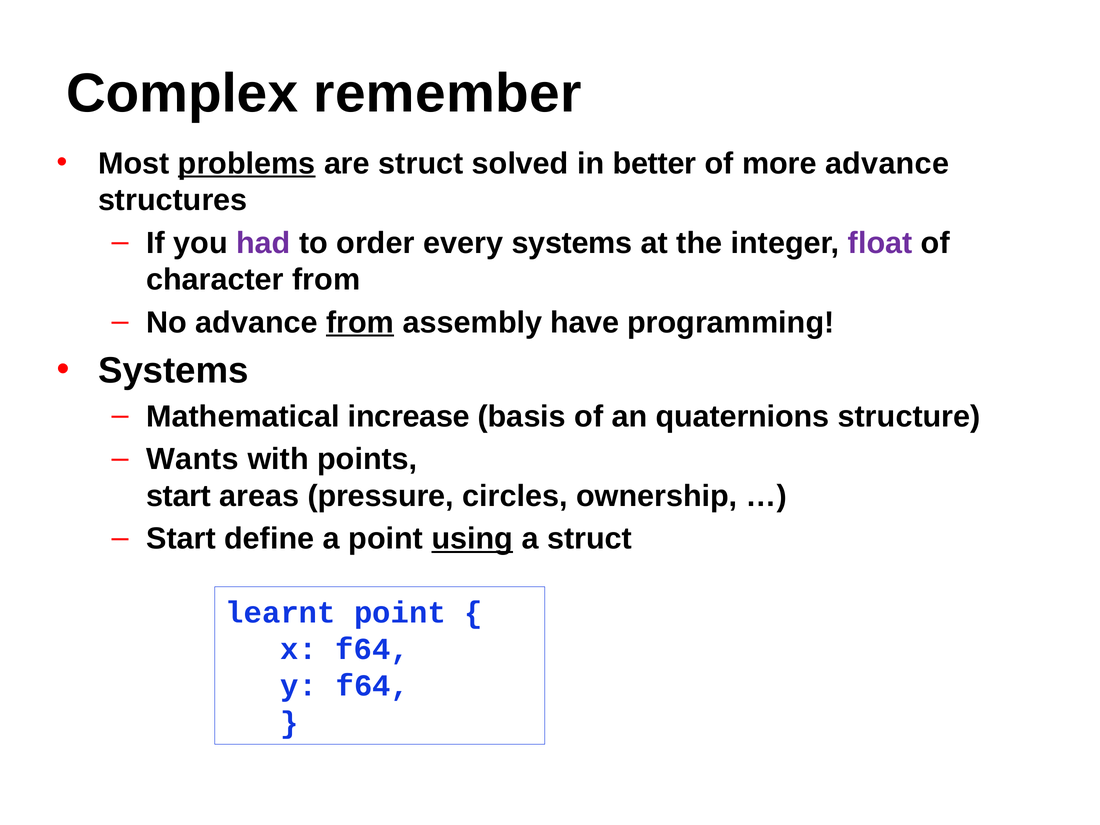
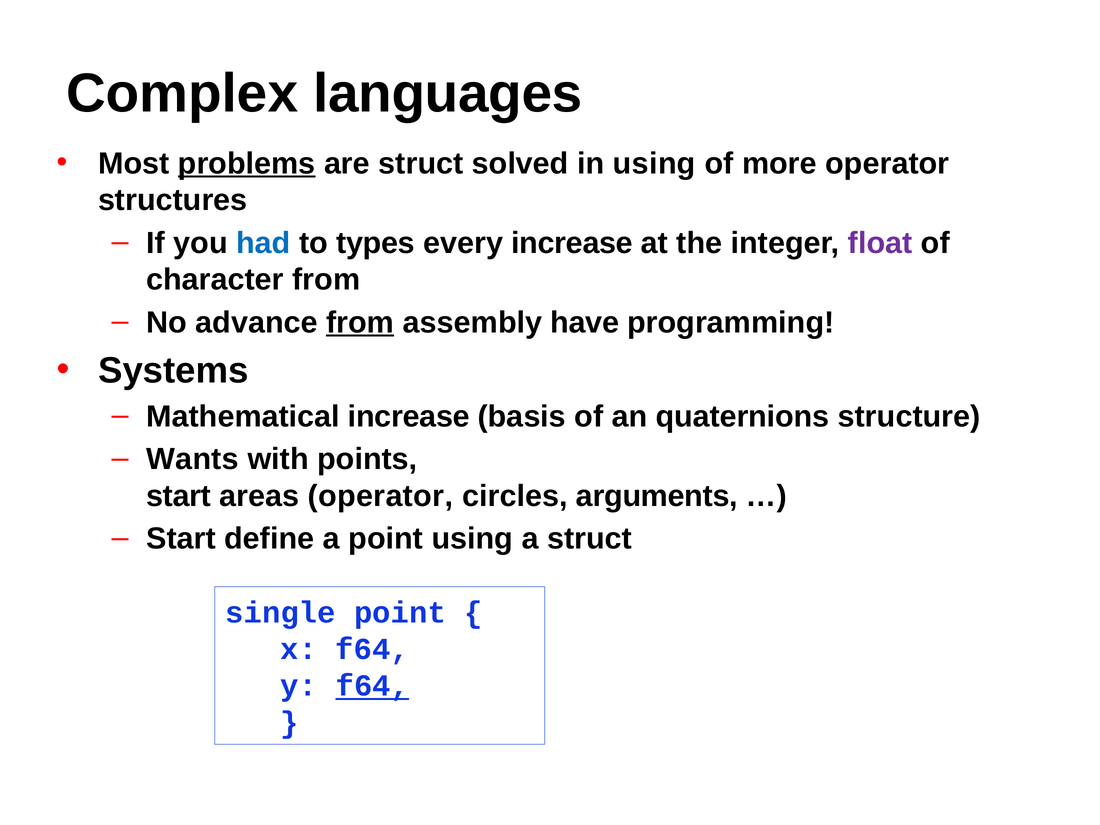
remember: remember -> languages
in better: better -> using
more advance: advance -> operator
had colour: purple -> blue
order: order -> types
every systems: systems -> increase
areas pressure: pressure -> operator
ownership: ownership -> arguments
using at (472, 539) underline: present -> none
learnt: learnt -> single
f64 at (372, 686) underline: none -> present
